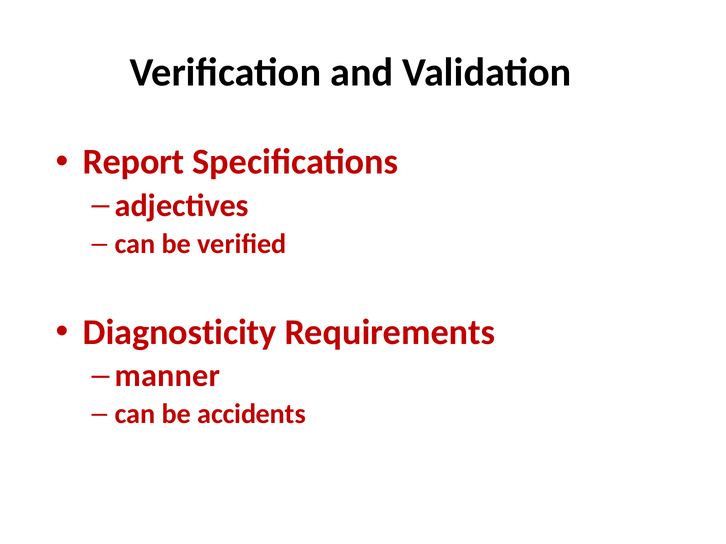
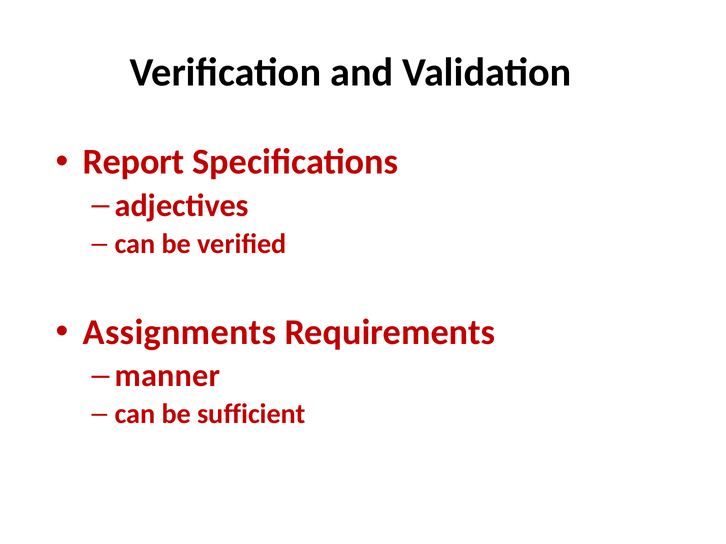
Diagnosticity: Diagnosticity -> Assignments
accidents: accidents -> sufficient
